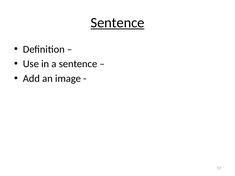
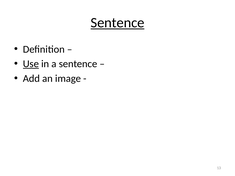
Use underline: none -> present
